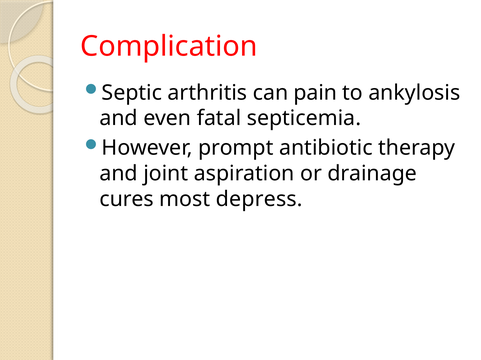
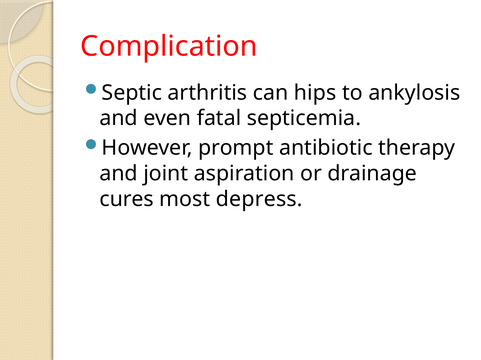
pain: pain -> hips
